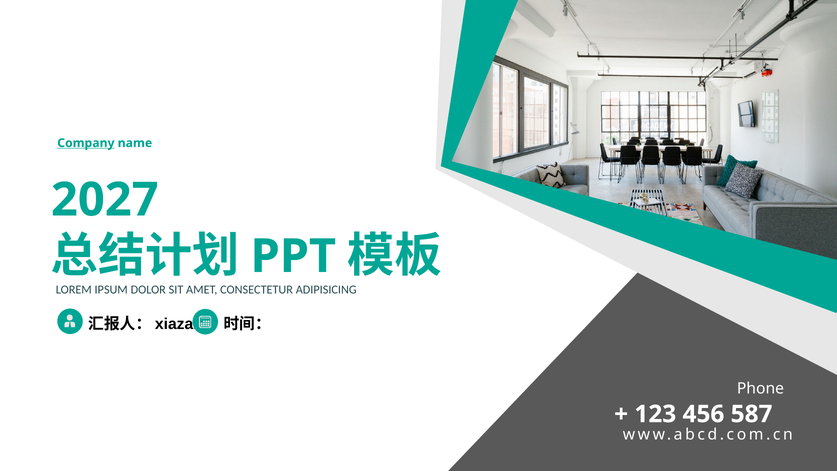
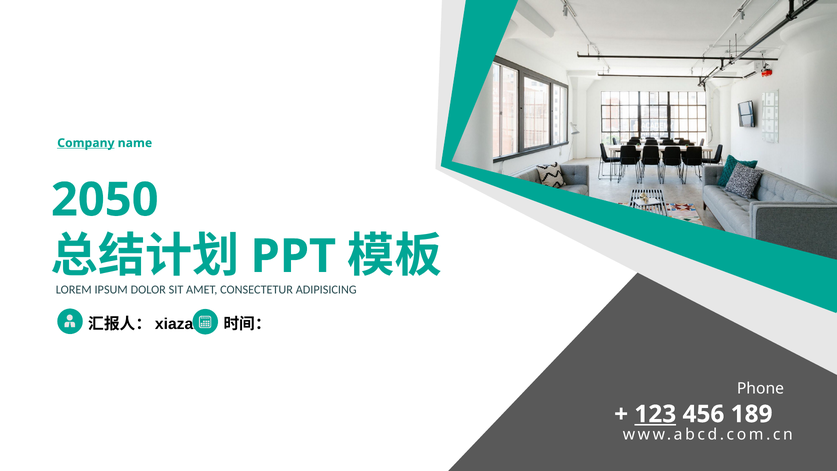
2027: 2027 -> 2050
123 underline: none -> present
587: 587 -> 189
